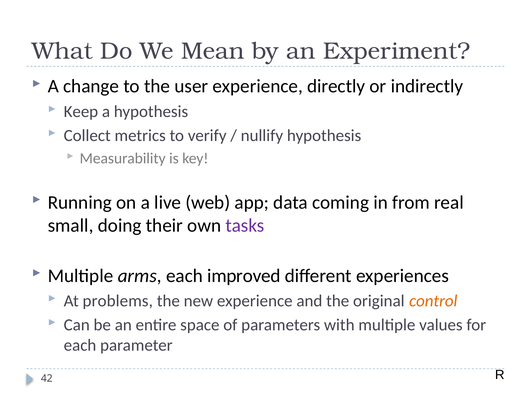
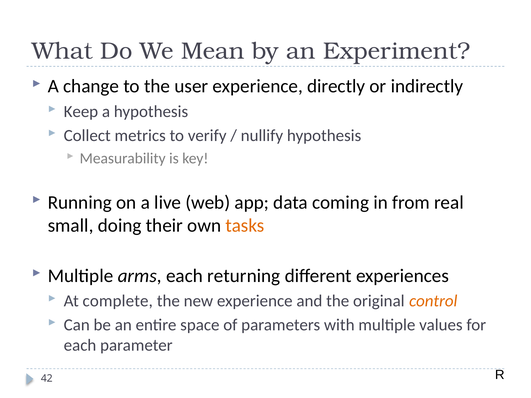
tasks colour: purple -> orange
improved: improved -> returning
problems: problems -> complete
